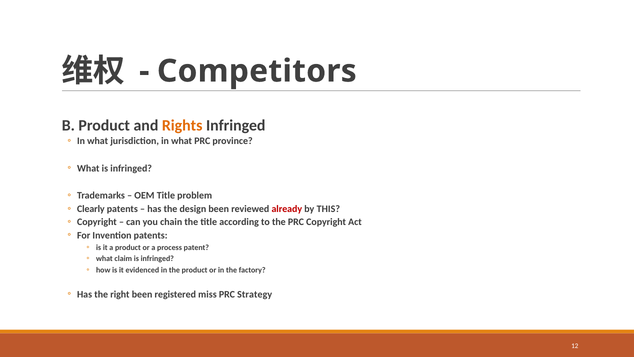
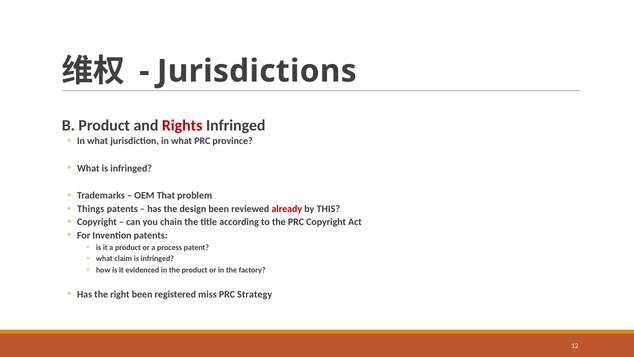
Competitors: Competitors -> Jurisdictions
Rights colour: orange -> red
OEM Title: Title -> That
Clearly: Clearly -> Things
